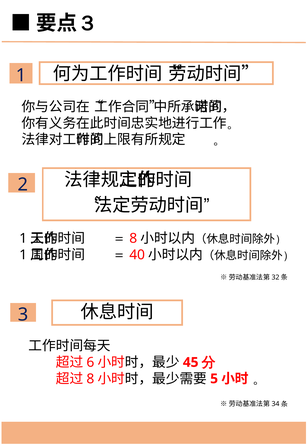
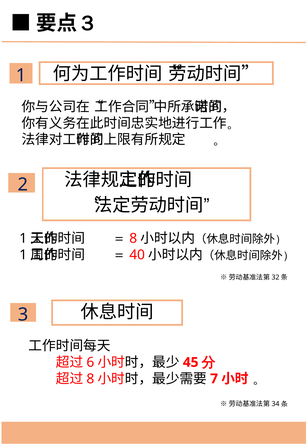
5: 5 -> 7
